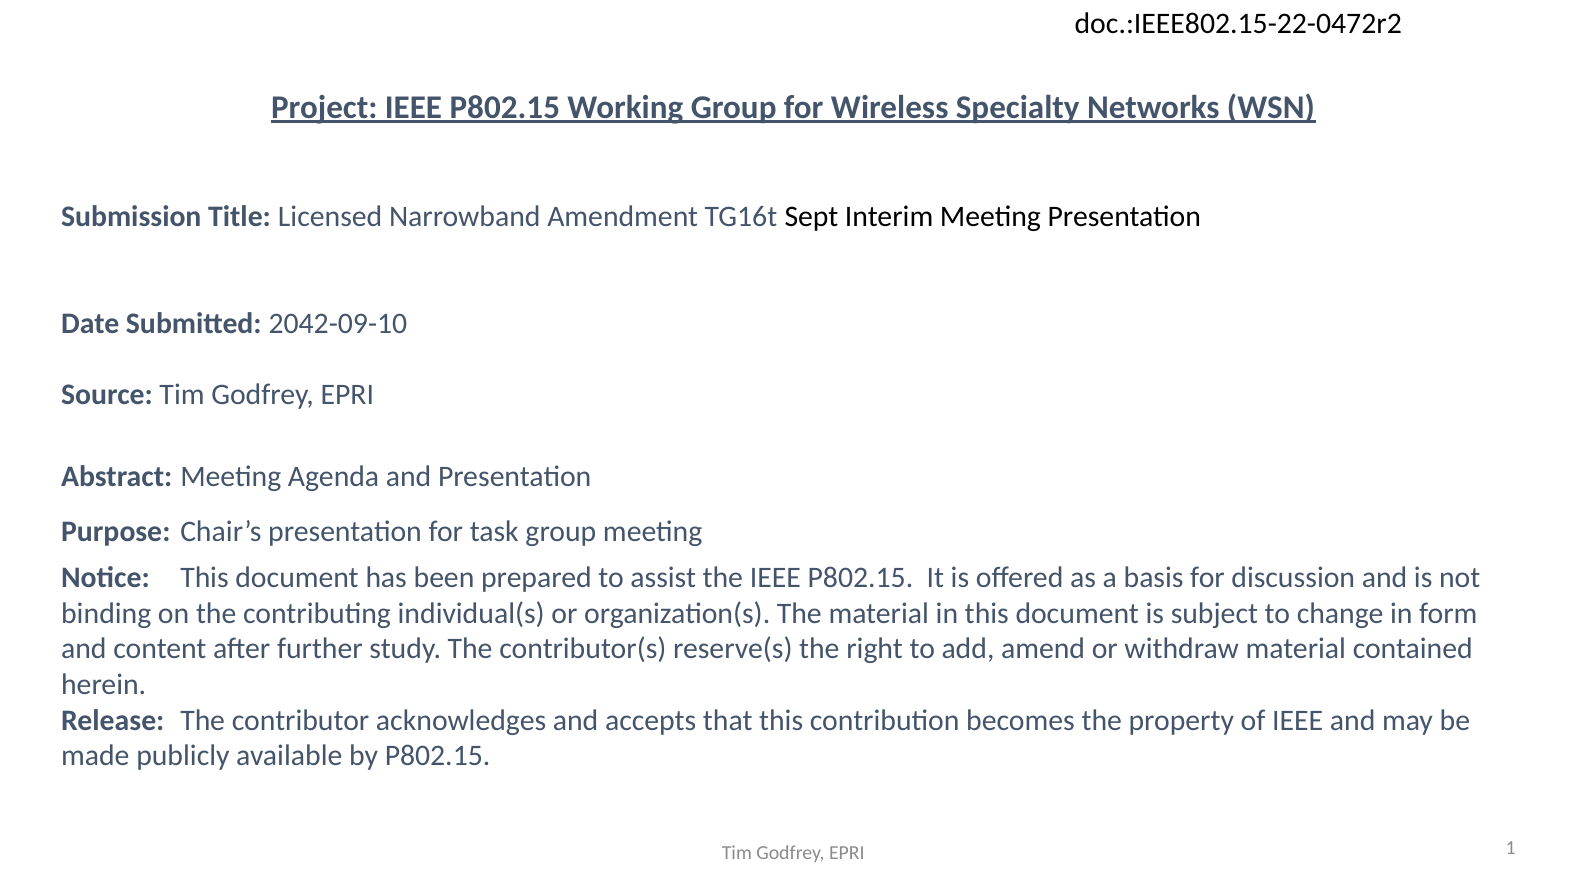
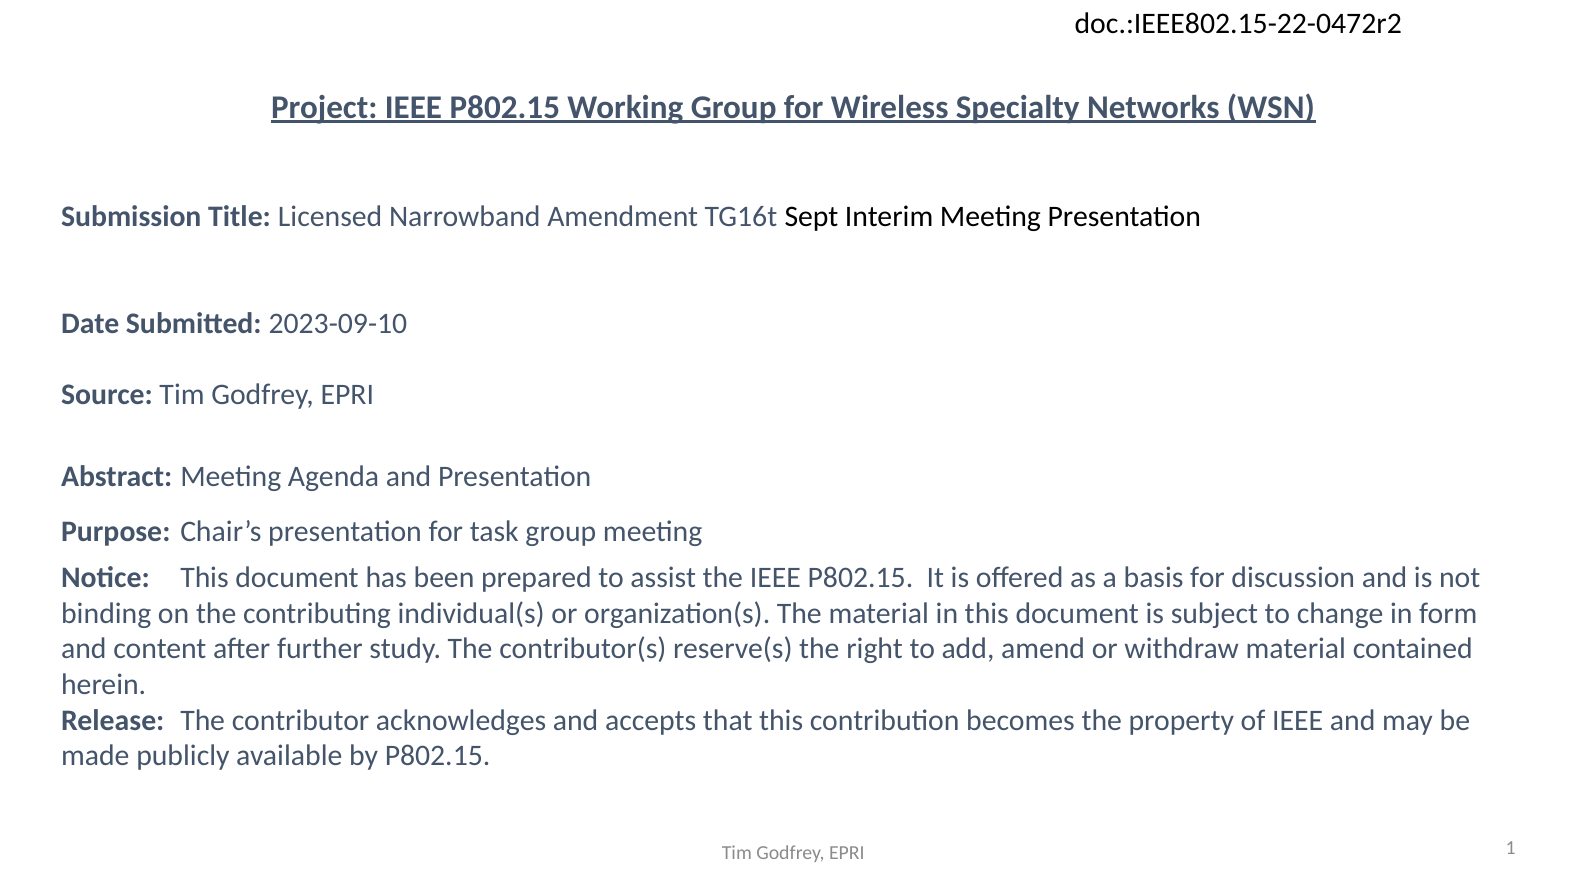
2042-09-10: 2042-09-10 -> 2023-09-10
